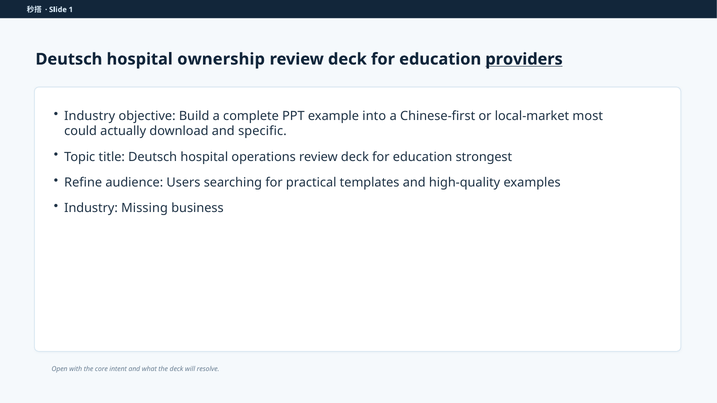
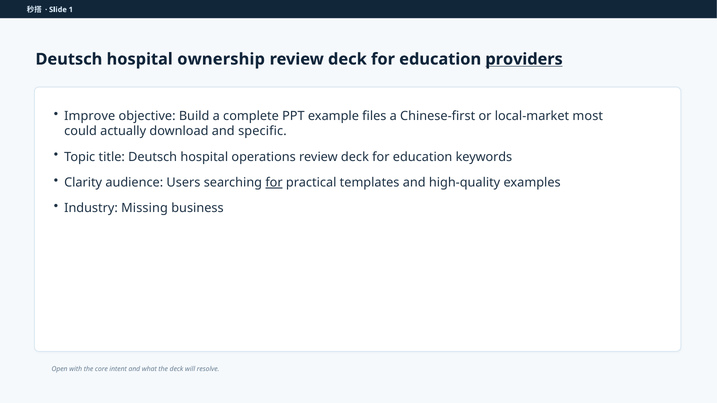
Industry at (90, 116): Industry -> Improve
into: into -> files
strongest: strongest -> keywords
Refine: Refine -> Clarity
for at (274, 183) underline: none -> present
